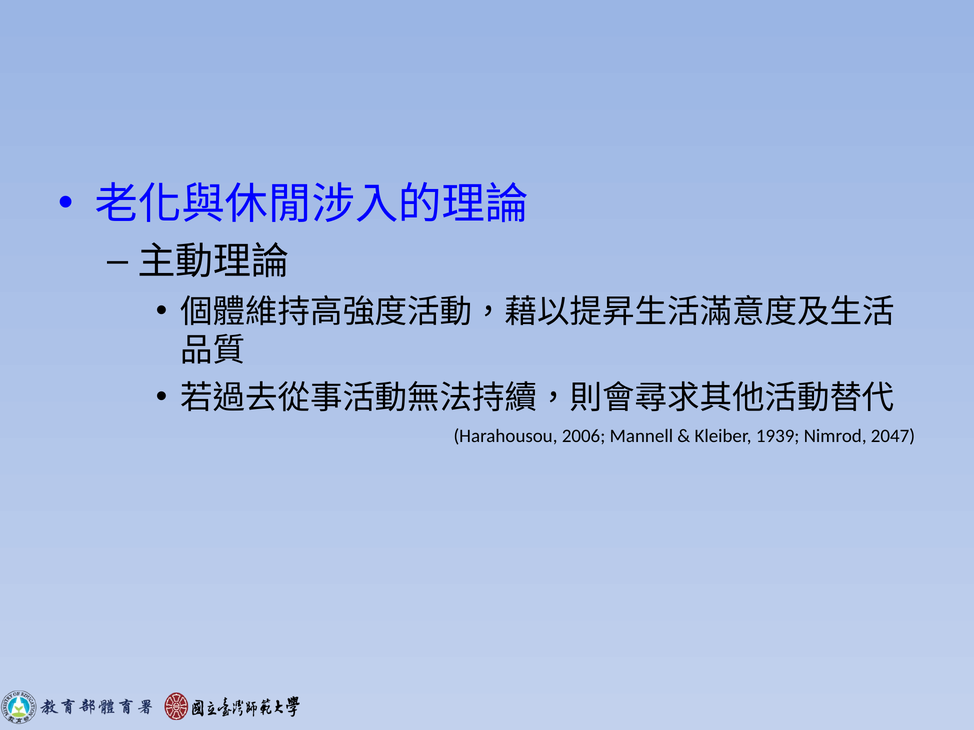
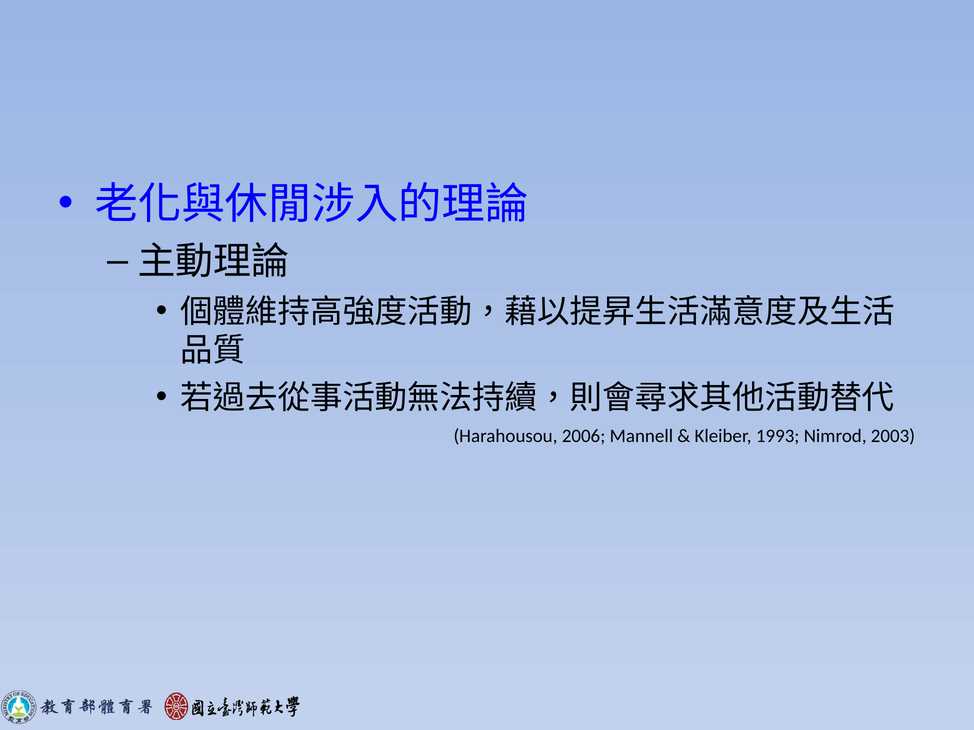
1939: 1939 -> 1993
2047: 2047 -> 2003
